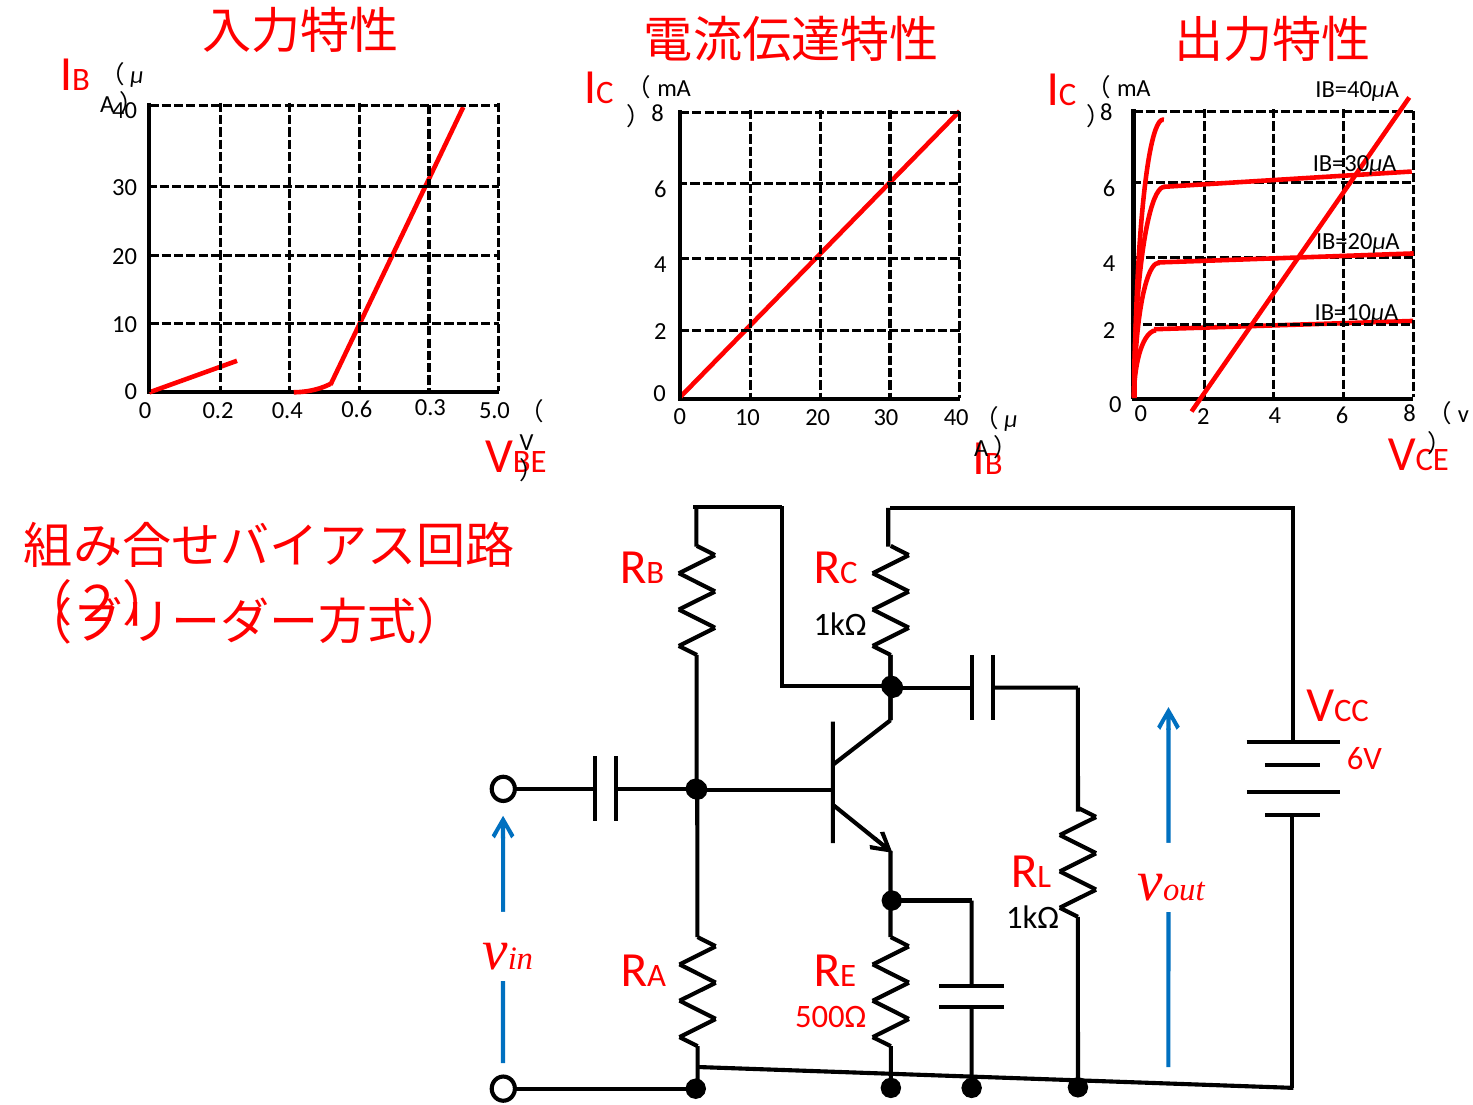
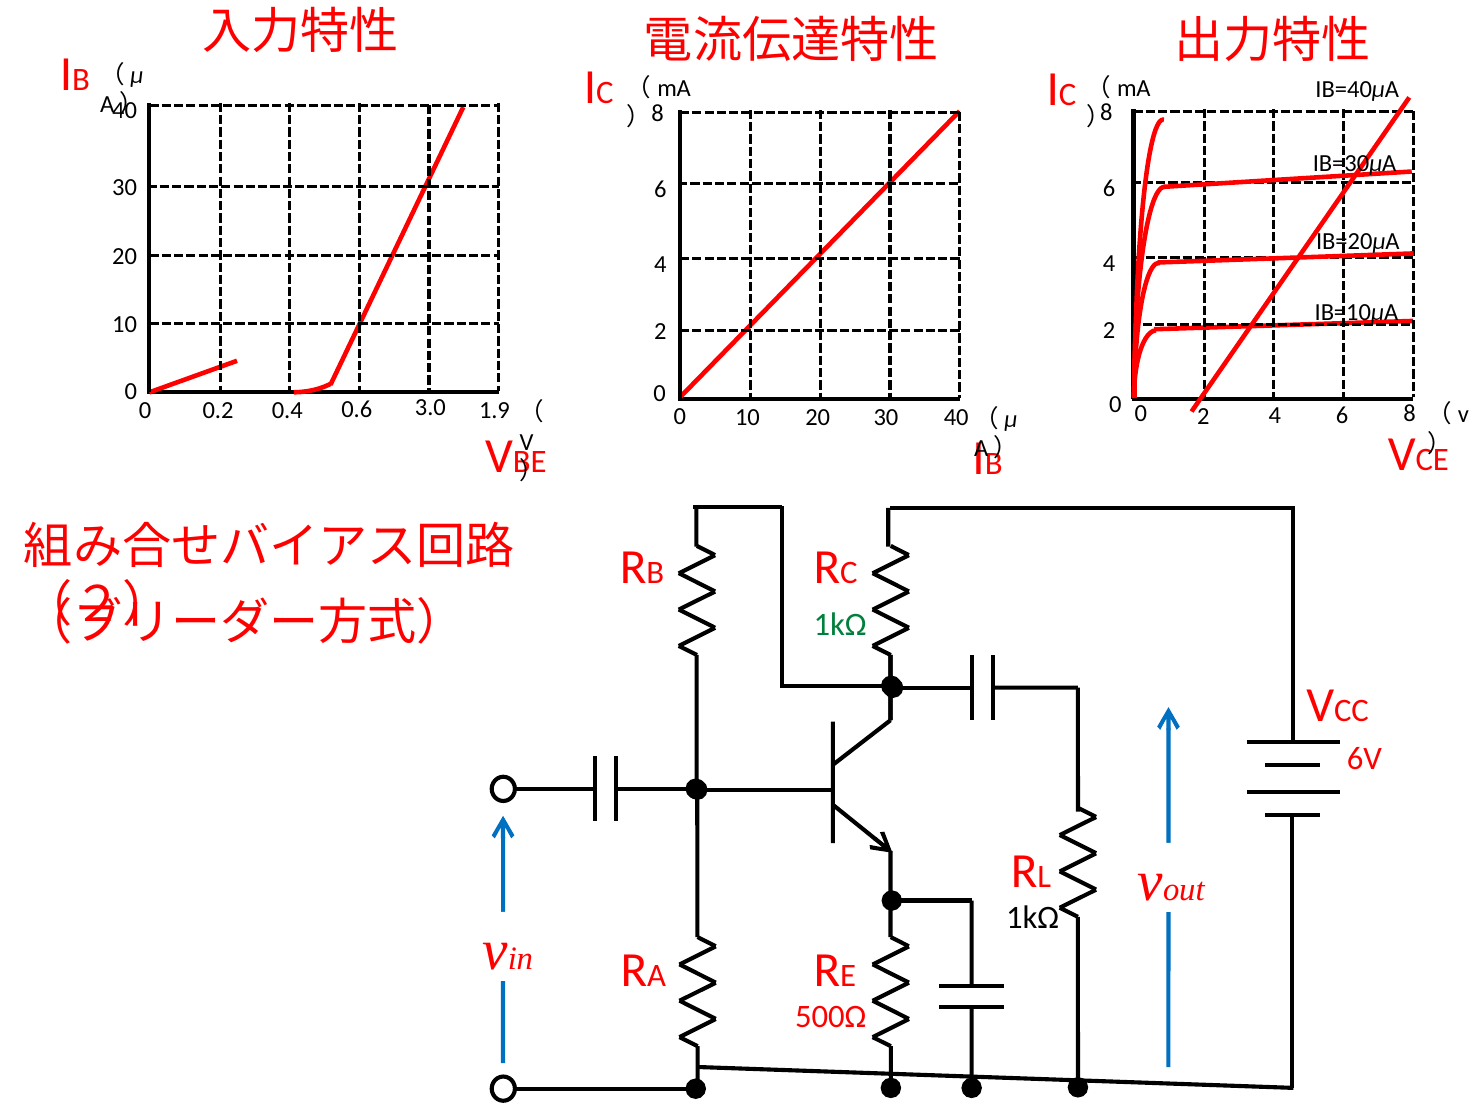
0.3: 0.3 -> 3.0
5.0: 5.0 -> 1.9
1kΩ at (840, 624) colour: black -> green
